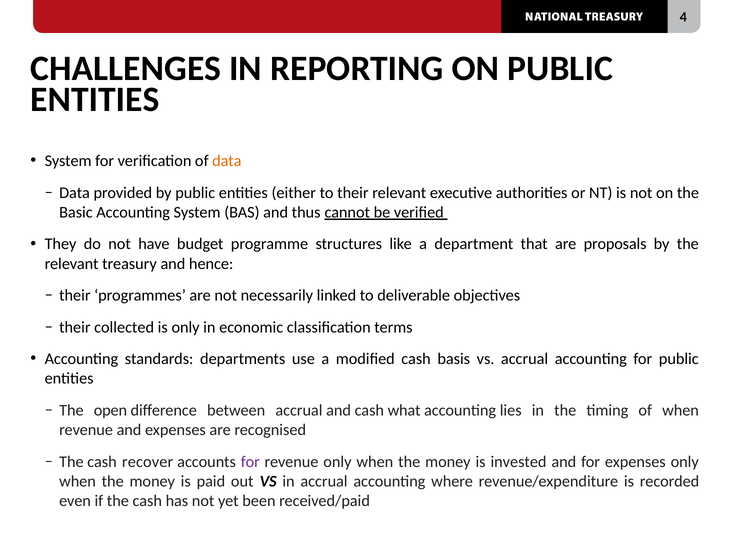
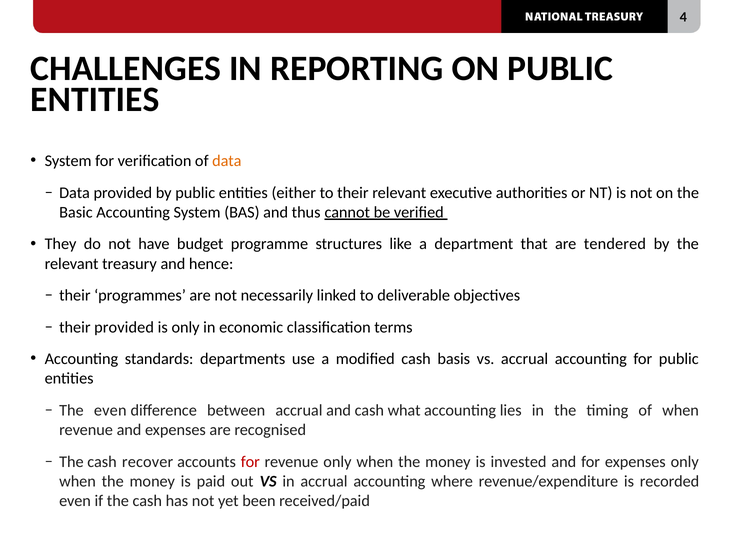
proposals: proposals -> tendered
their collected: collected -> provided
The open: open -> even
for at (250, 461) colour: purple -> red
